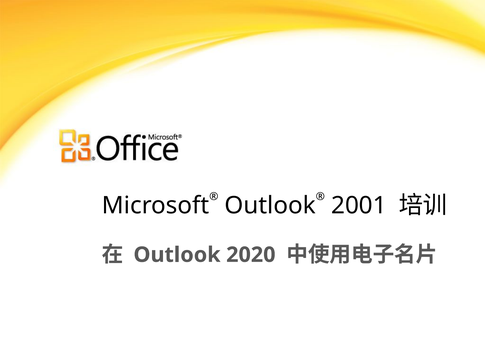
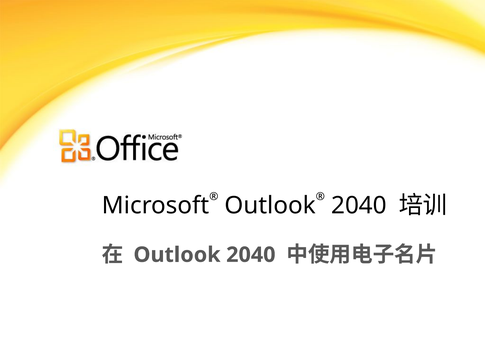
2001 at (359, 206): 2001 -> 2040
Outlook 2020: 2020 -> 2040
